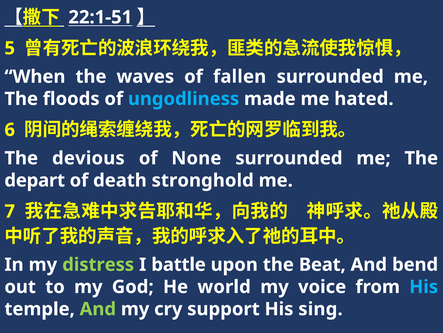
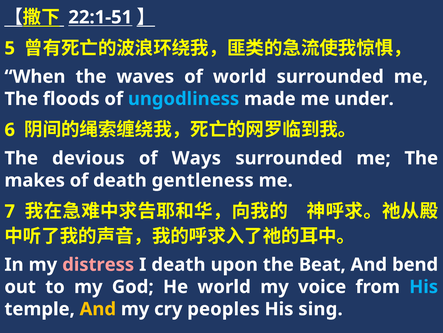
of fallen: fallen -> world
hated: hated -> under
None: None -> Ways
depart: depart -> makes
stronghold: stronghold -> gentleness
distress colour: light green -> pink
I battle: battle -> death
And at (98, 308) colour: light green -> yellow
support: support -> peoples
